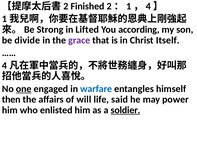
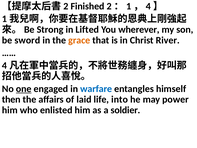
according: according -> wherever
divide: divide -> sword
grace colour: purple -> orange
Itself: Itself -> River
will: will -> laid
said: said -> into
soldier underline: present -> none
